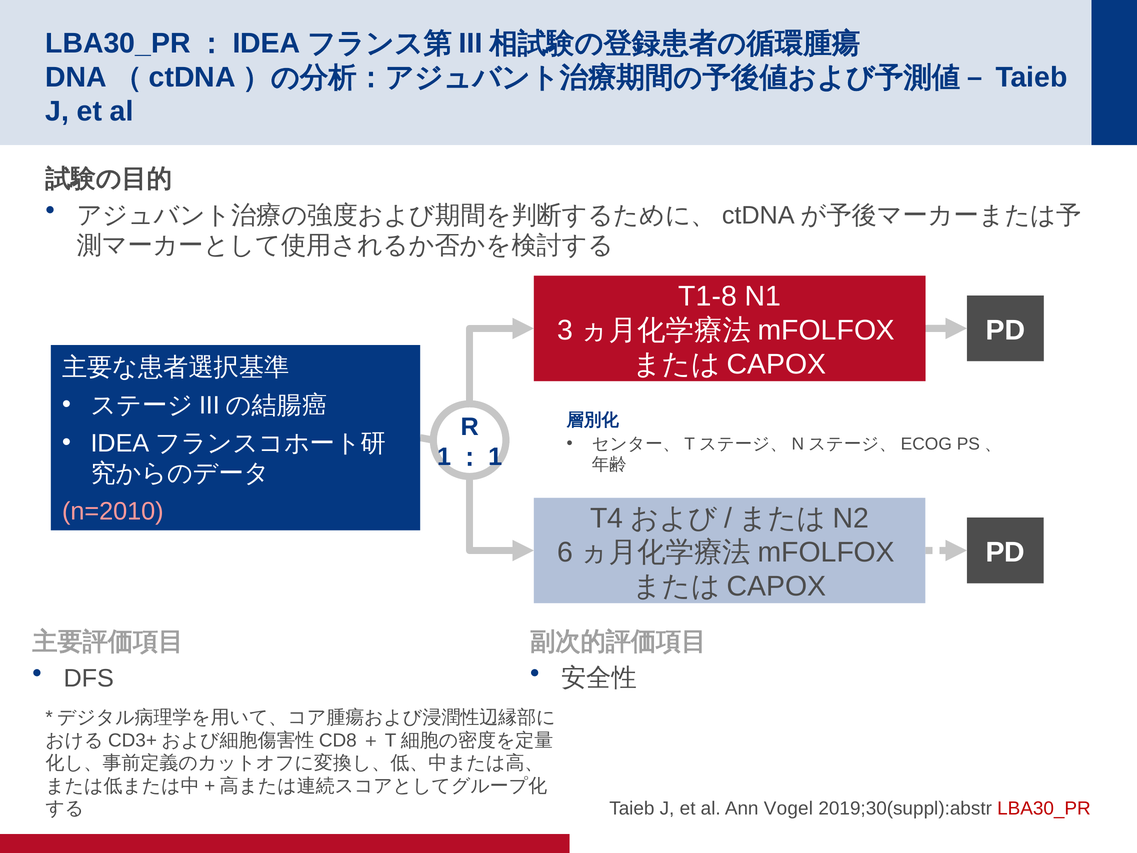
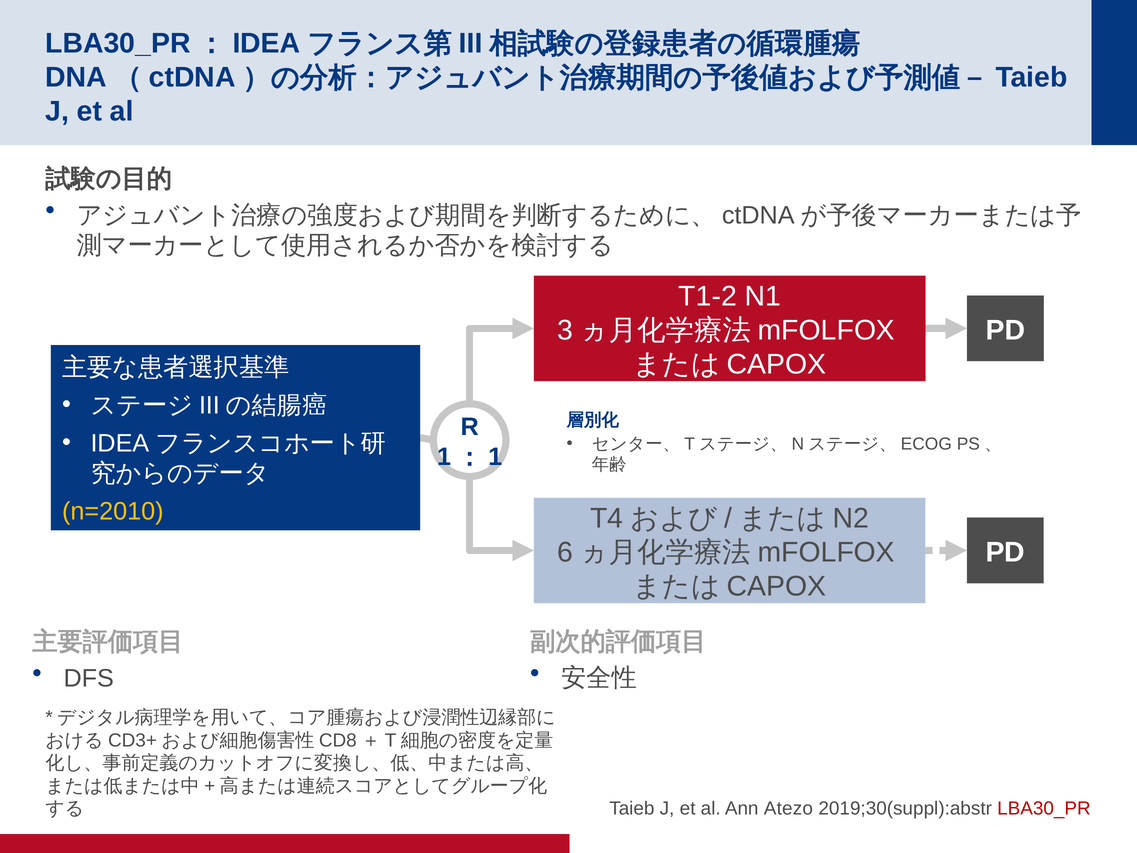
T1-8: T1-8 -> T1-2
n=2010 colour: pink -> yellow
Vogel: Vogel -> Atezo
